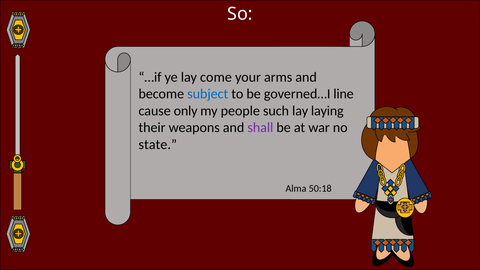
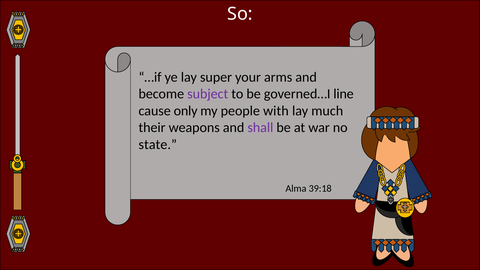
come: come -> super
subject colour: blue -> purple
such: such -> with
laying: laying -> much
50:18: 50:18 -> 39:18
